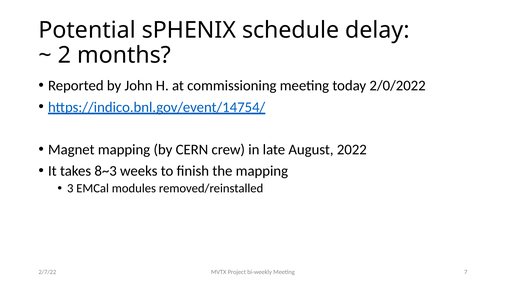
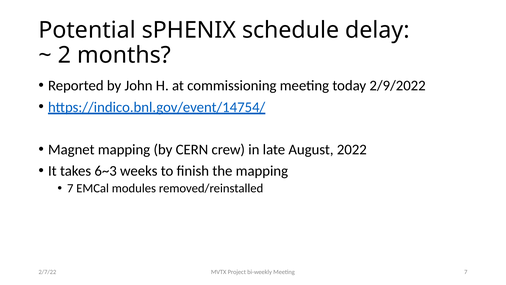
2/0/2022: 2/0/2022 -> 2/9/2022
8~3: 8~3 -> 6~3
3 at (70, 188): 3 -> 7
